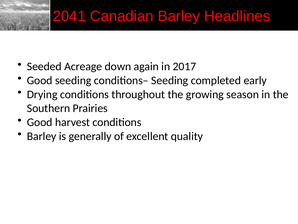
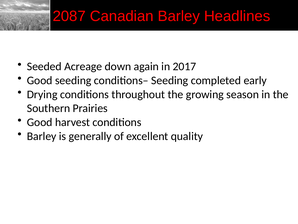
2041: 2041 -> 2087
